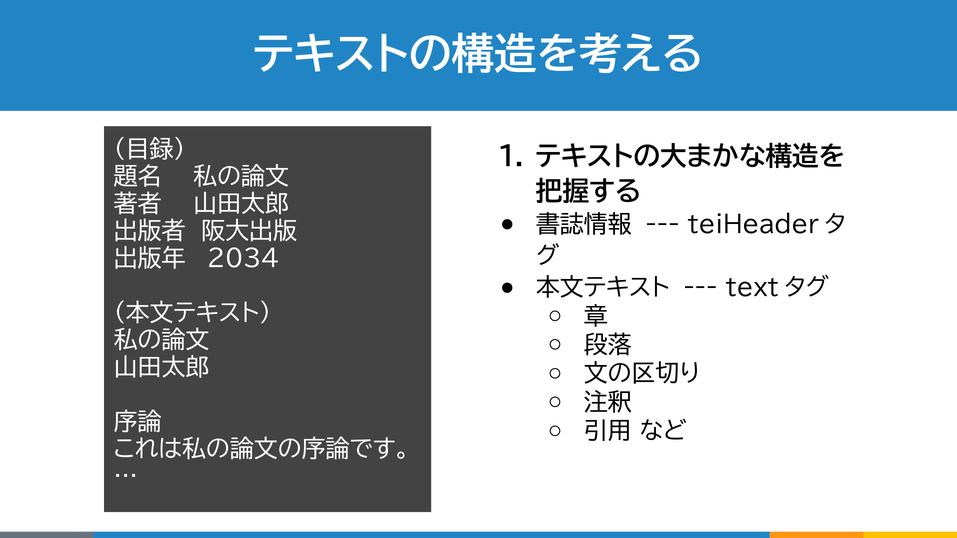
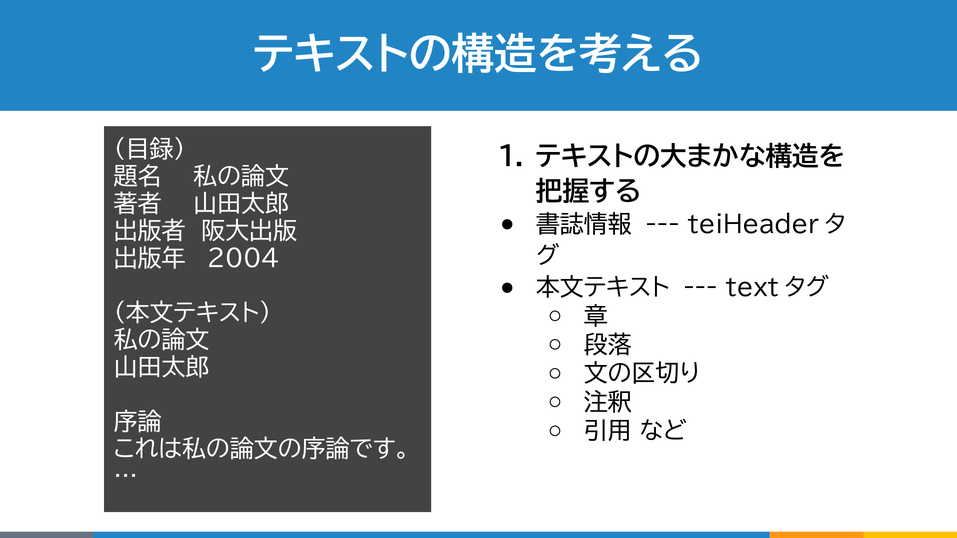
2034: 2034 -> 2004
